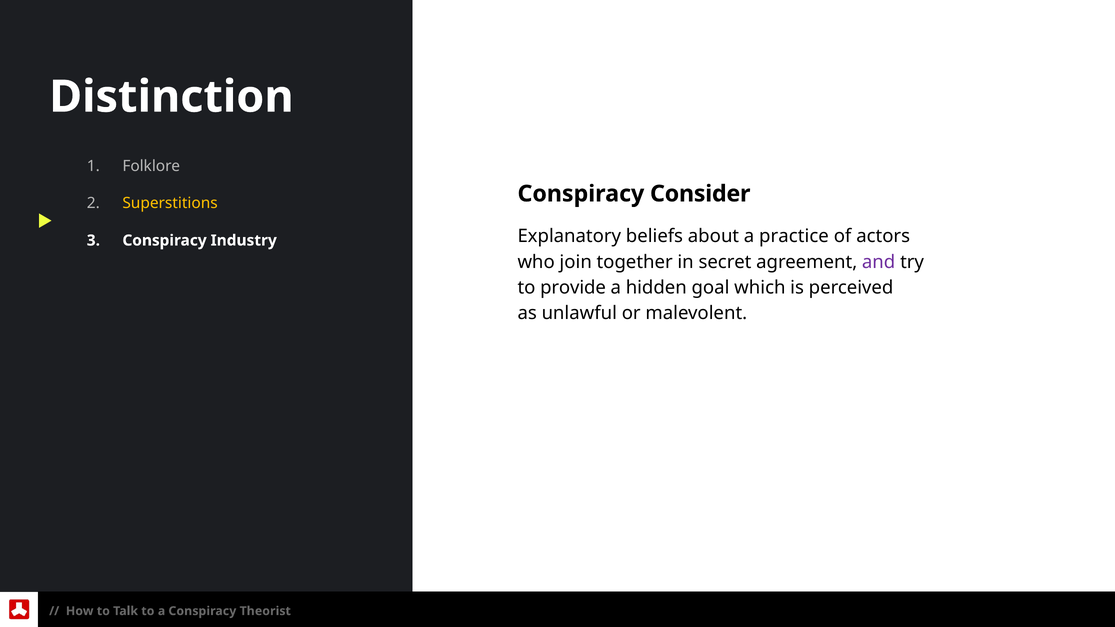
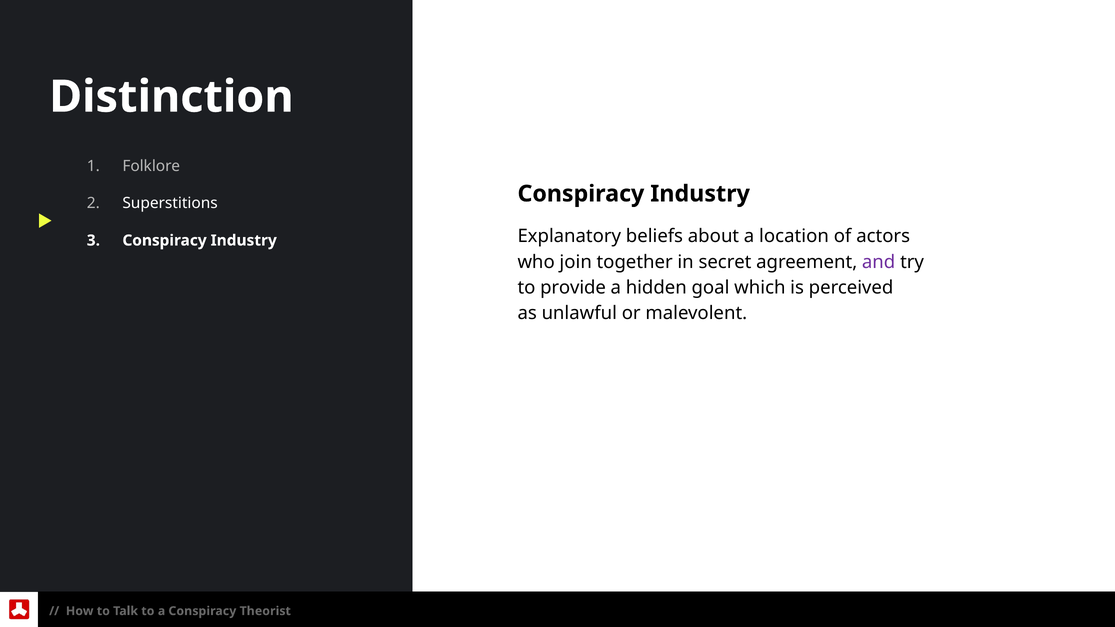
Consider at (700, 194): Consider -> Industry
Superstitions colour: yellow -> white
practice: practice -> location
